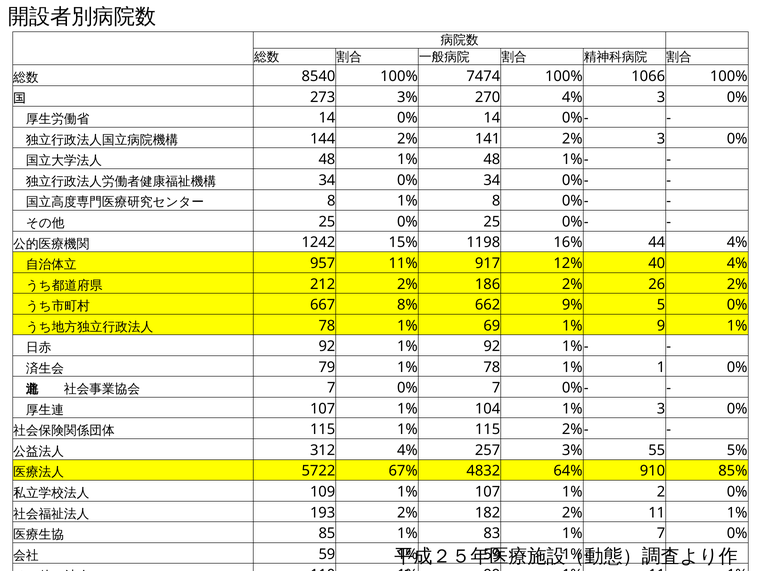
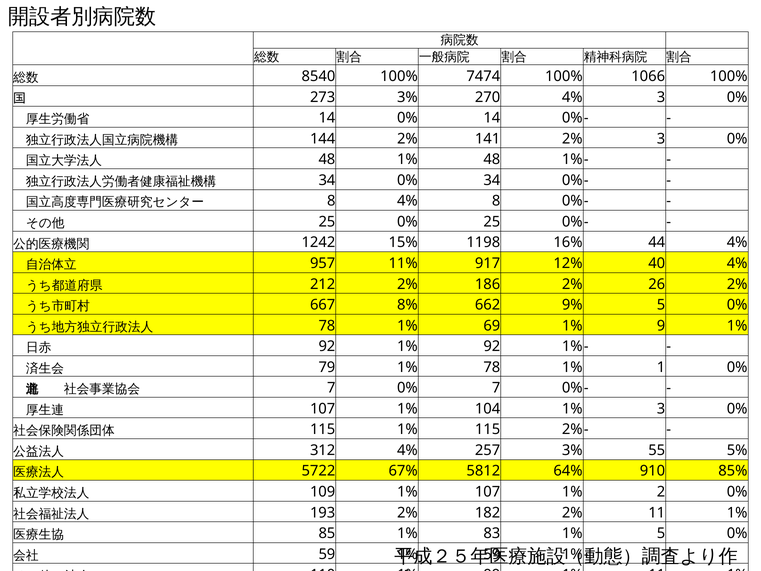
8 1%: 1% -> 4%
4832: 4832 -> 5812
1% 7: 7 -> 5
